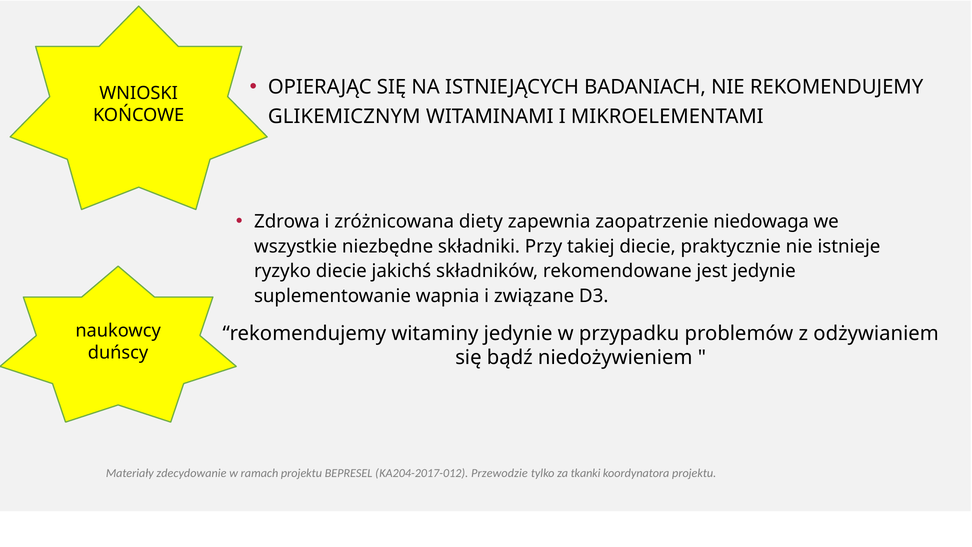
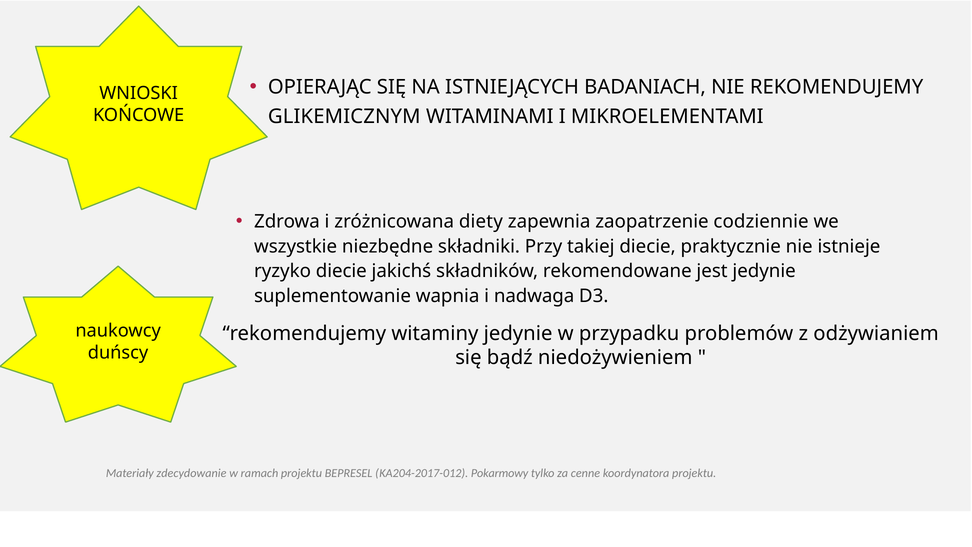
niedowaga: niedowaga -> codziennie
związane: związane -> nadwaga
Przewodzie: Przewodzie -> Pokarmowy
tkanki: tkanki -> cenne
